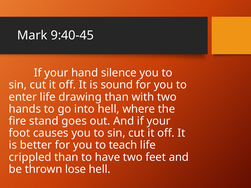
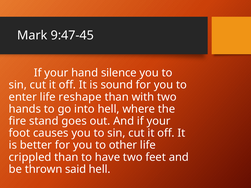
9:40-45: 9:40-45 -> 9:47-45
drawing: drawing -> reshape
teach: teach -> other
lose: lose -> said
